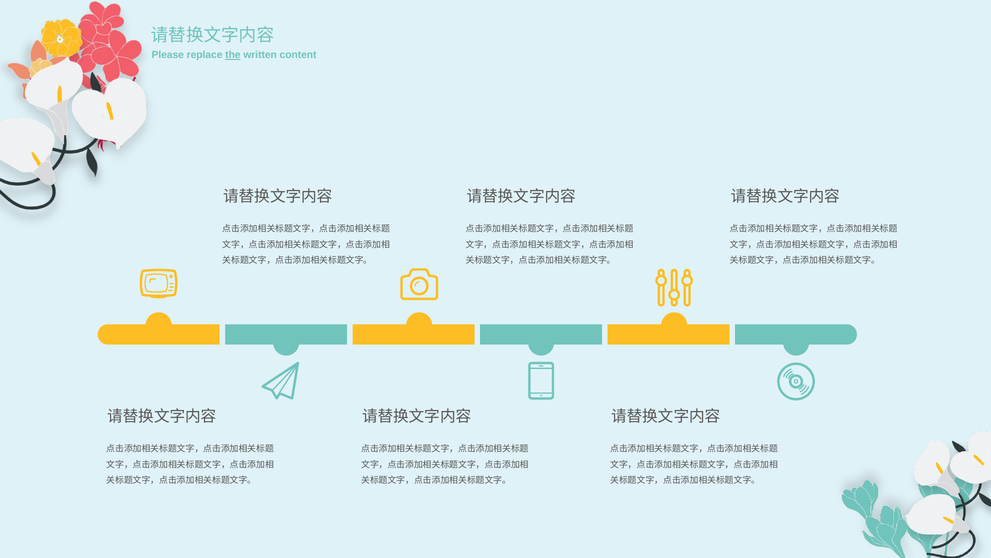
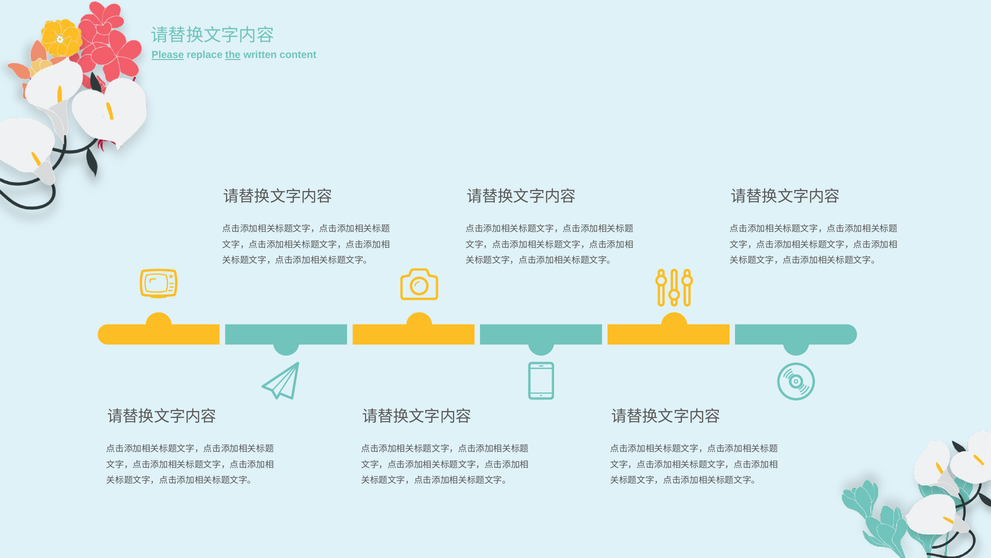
Please underline: none -> present
